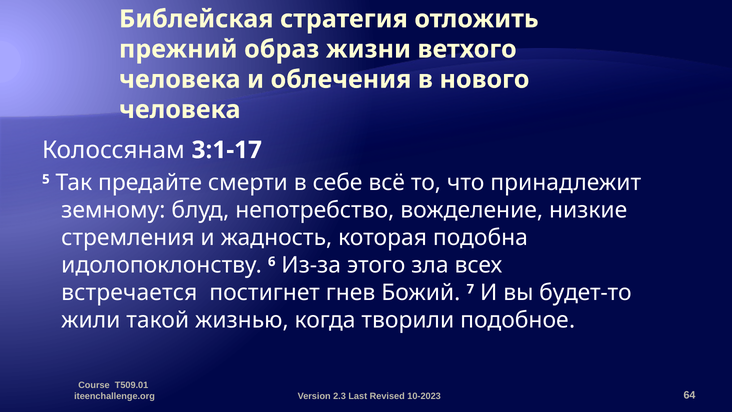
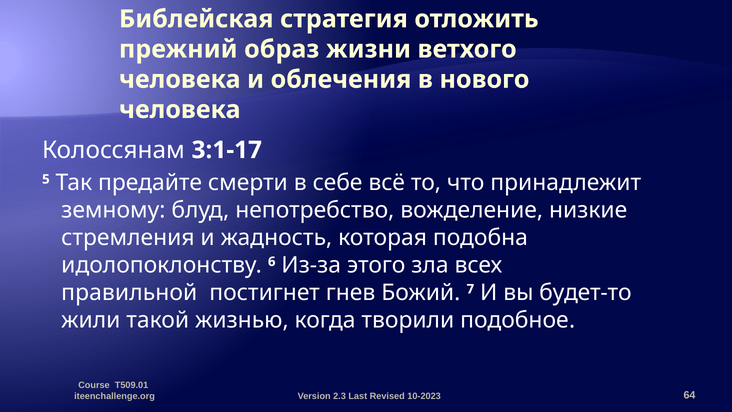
встречается: встречается -> правильной
